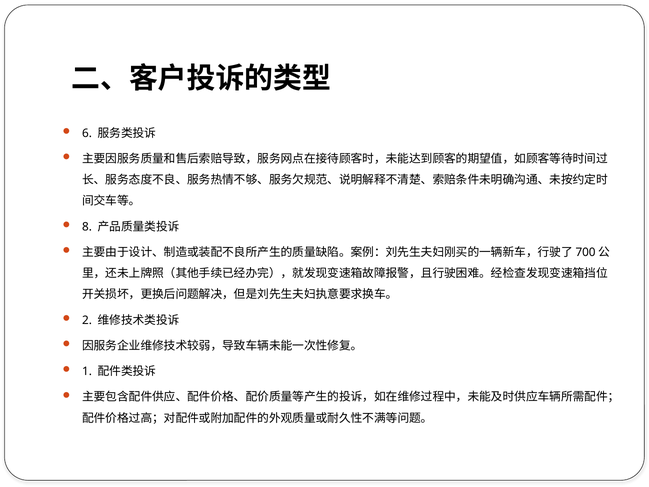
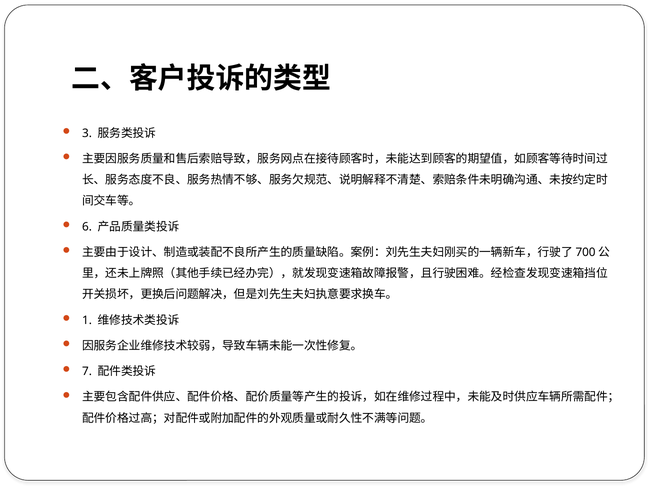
6: 6 -> 3
8: 8 -> 6
2: 2 -> 1
1: 1 -> 7
